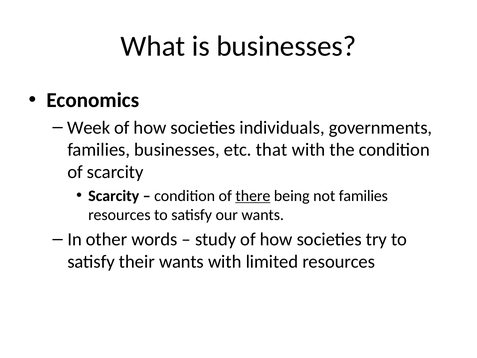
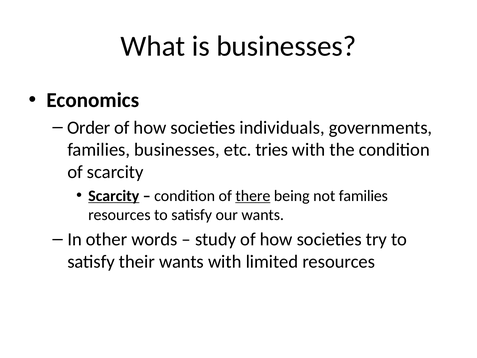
Week: Week -> Order
that: that -> tries
Scarcity at (114, 196) underline: none -> present
